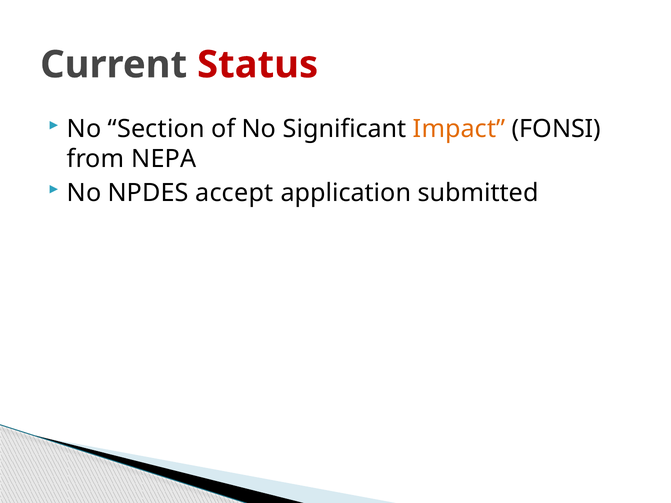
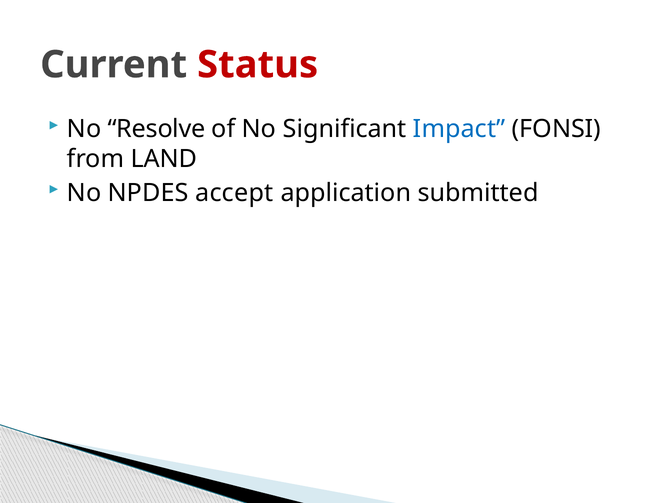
Section: Section -> Resolve
Impact colour: orange -> blue
NEPA: NEPA -> LAND
